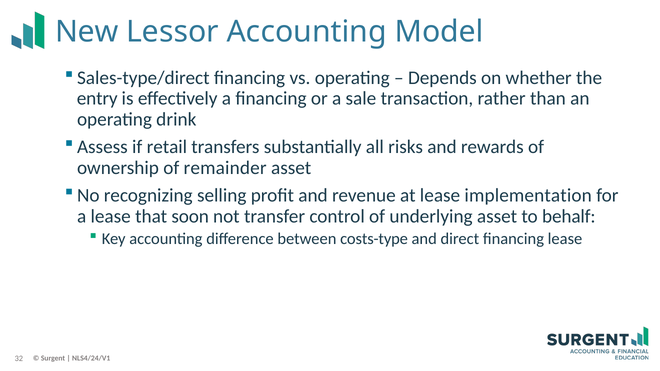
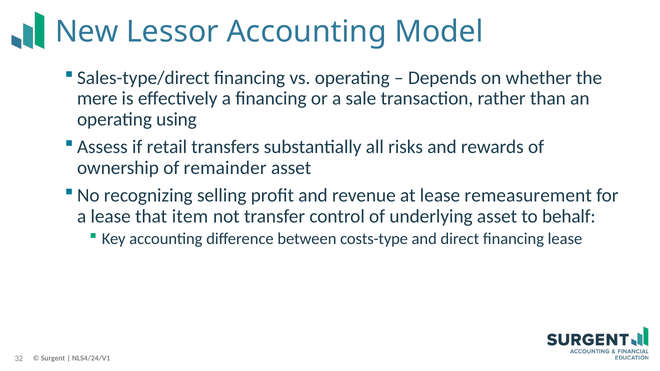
entry: entry -> mere
drink: drink -> using
implementation: implementation -> remeasurement
soon: soon -> item
